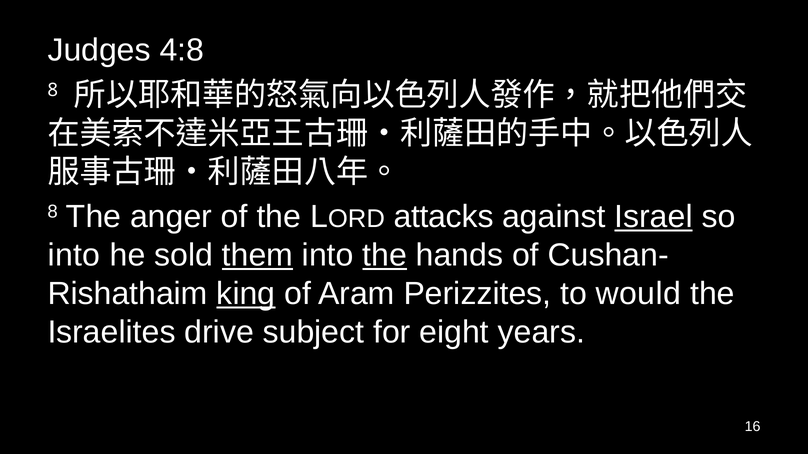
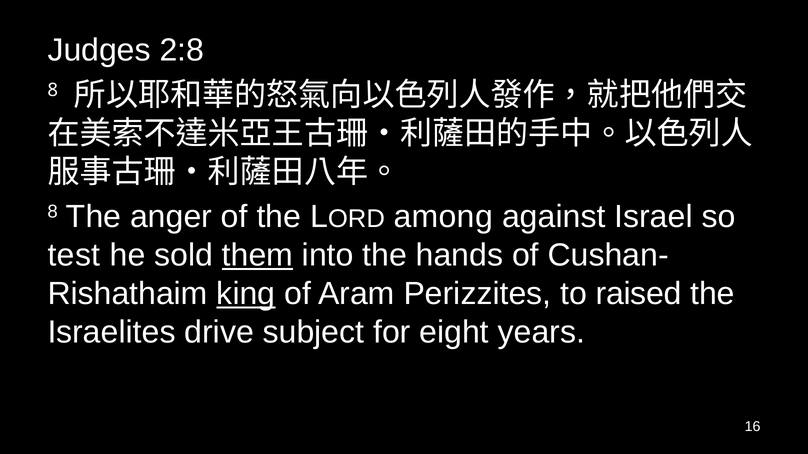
4:8: 4:8 -> 2:8
attacks: attacks -> among
Israel underline: present -> none
into at (74, 256): into -> test
the at (385, 256) underline: present -> none
would: would -> raised
